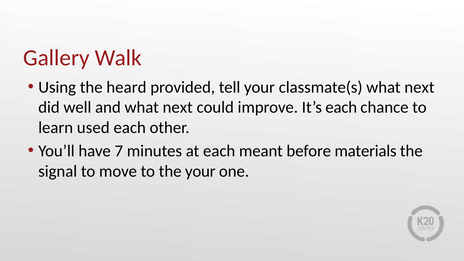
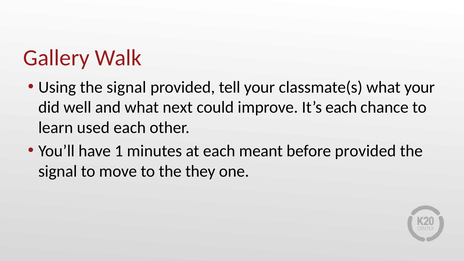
Using the heard: heard -> signal
classmate(s what next: next -> your
7: 7 -> 1
before materials: materials -> provided
the your: your -> they
